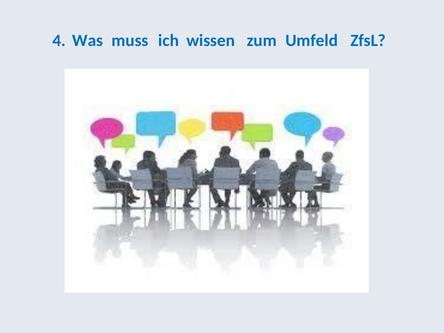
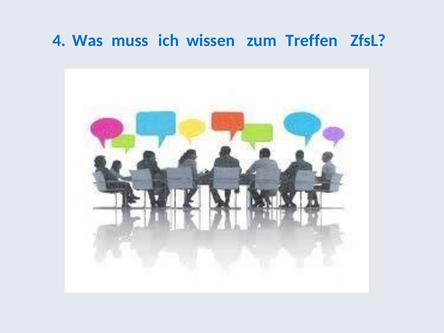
Umfeld: Umfeld -> Treffen
